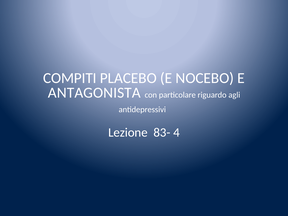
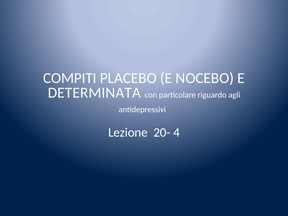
ANTAGONISTA: ANTAGONISTA -> DETERMINATA
83-: 83- -> 20-
